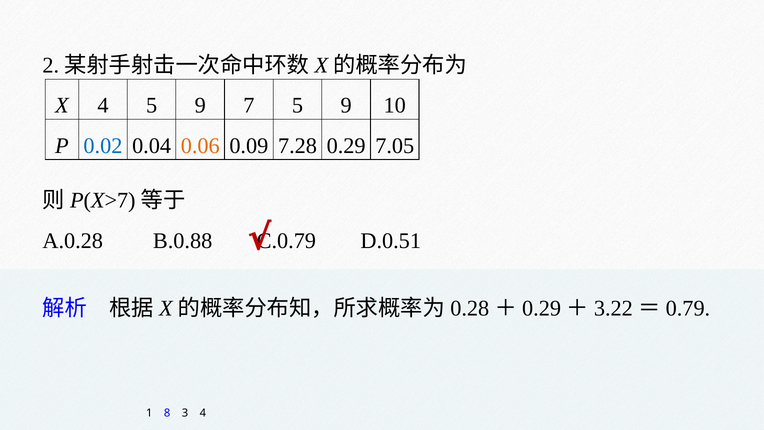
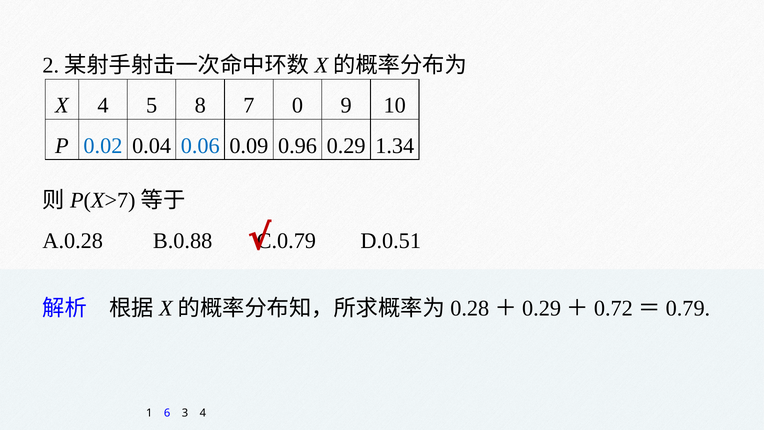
4 5 9: 9 -> 8
7 5: 5 -> 0
0.06 colour: orange -> blue
7.28: 7.28 -> 0.96
7.05: 7.05 -> 1.34
3.22: 3.22 -> 0.72
8: 8 -> 6
